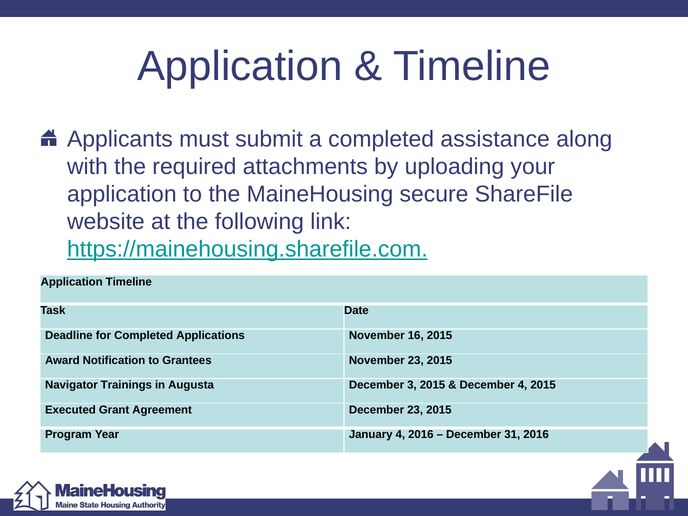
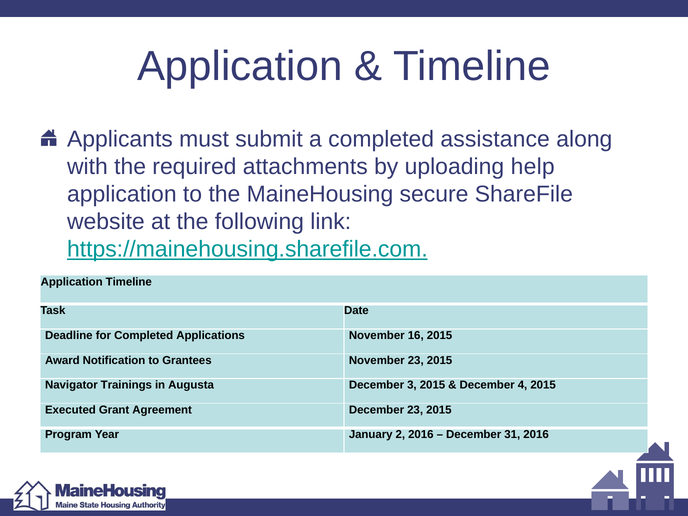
your: your -> help
January 4: 4 -> 2
